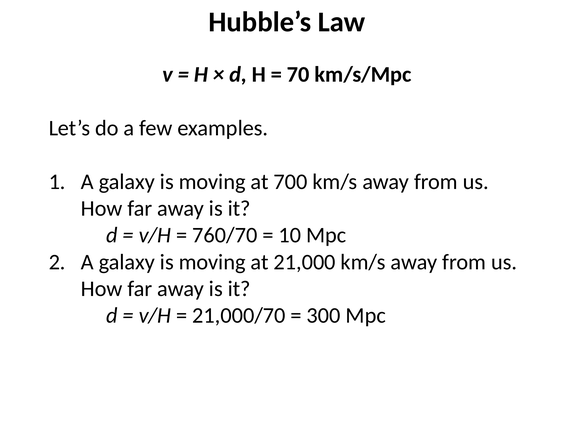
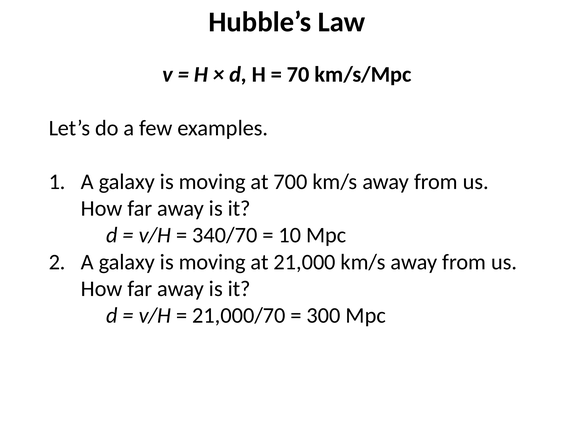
760/70: 760/70 -> 340/70
